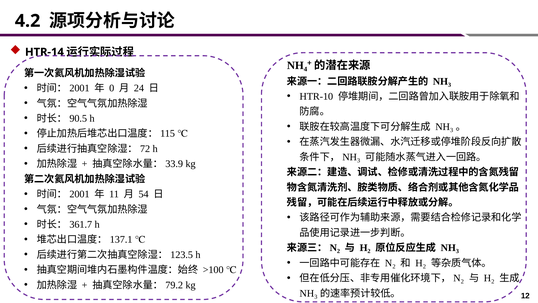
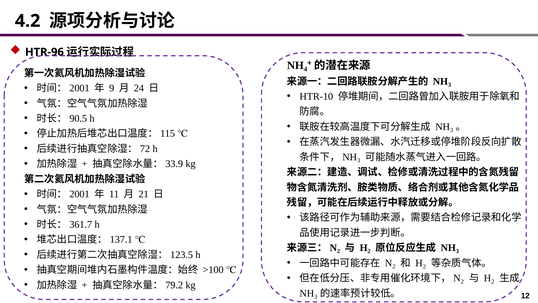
HTR-14: HTR-14 -> HTR-96
0: 0 -> 9
54: 54 -> 21
